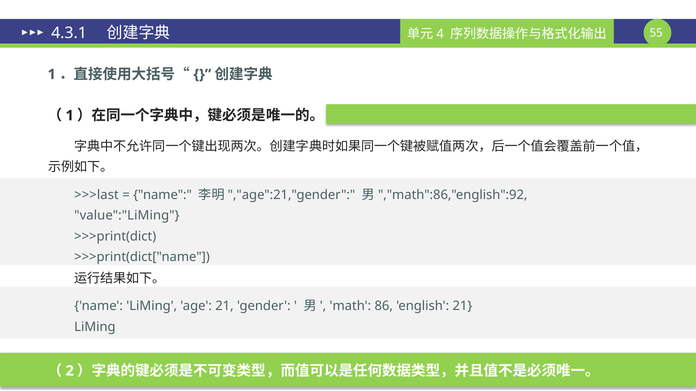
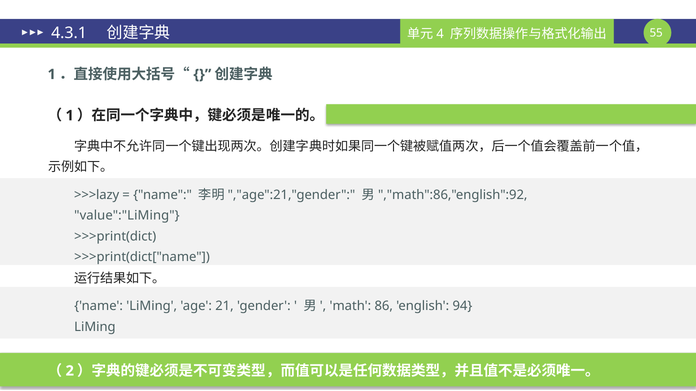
>>>last: >>>last -> >>>lazy
english 21: 21 -> 94
